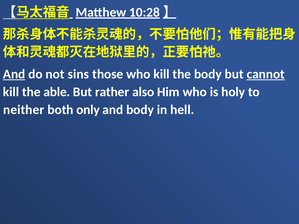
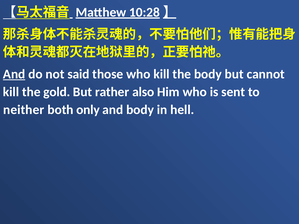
sins: sins -> said
cannot underline: present -> none
able: able -> gold
holy: holy -> sent
